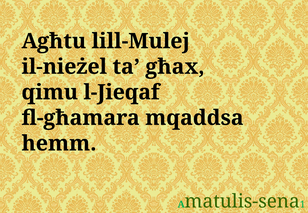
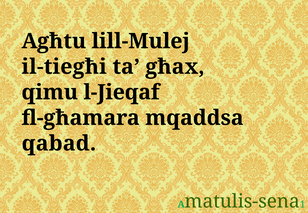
il-nieżel: il-nieżel -> il-tiegħi
hemm: hemm -> qabad
